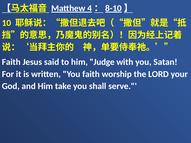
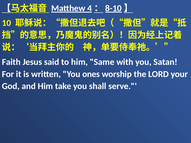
Judge: Judge -> Same
You faith: faith -> ones
